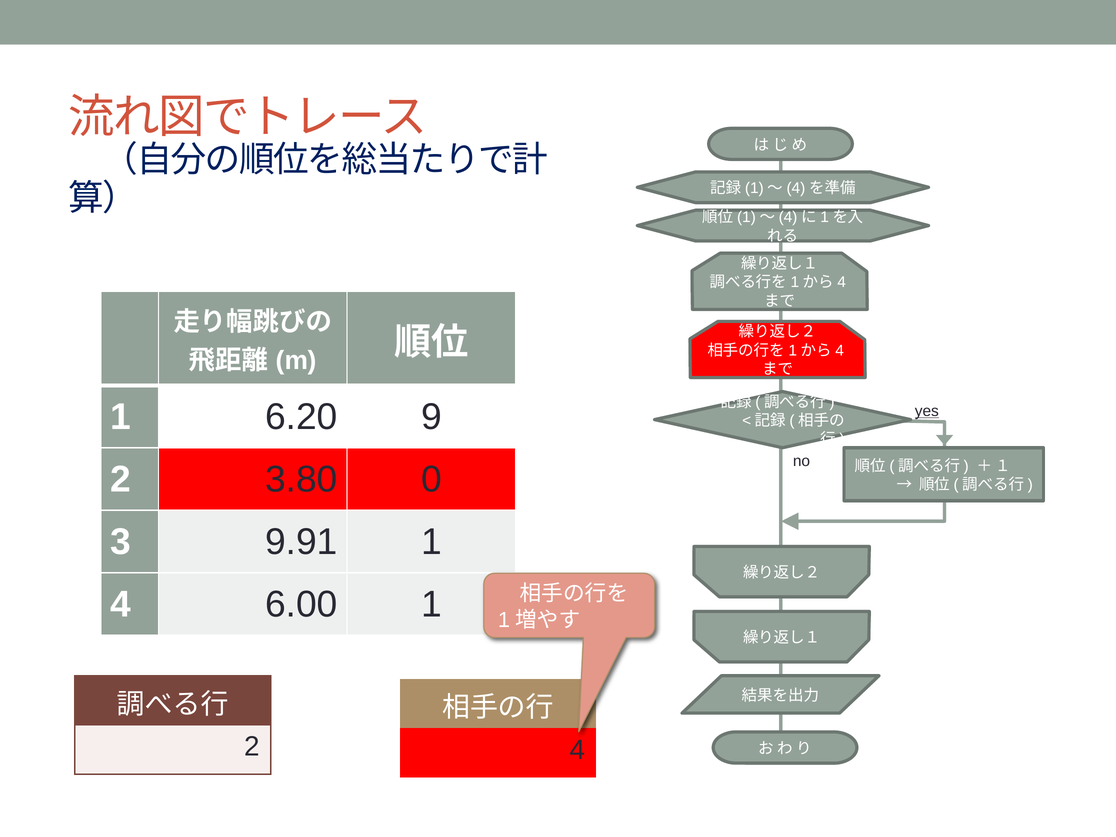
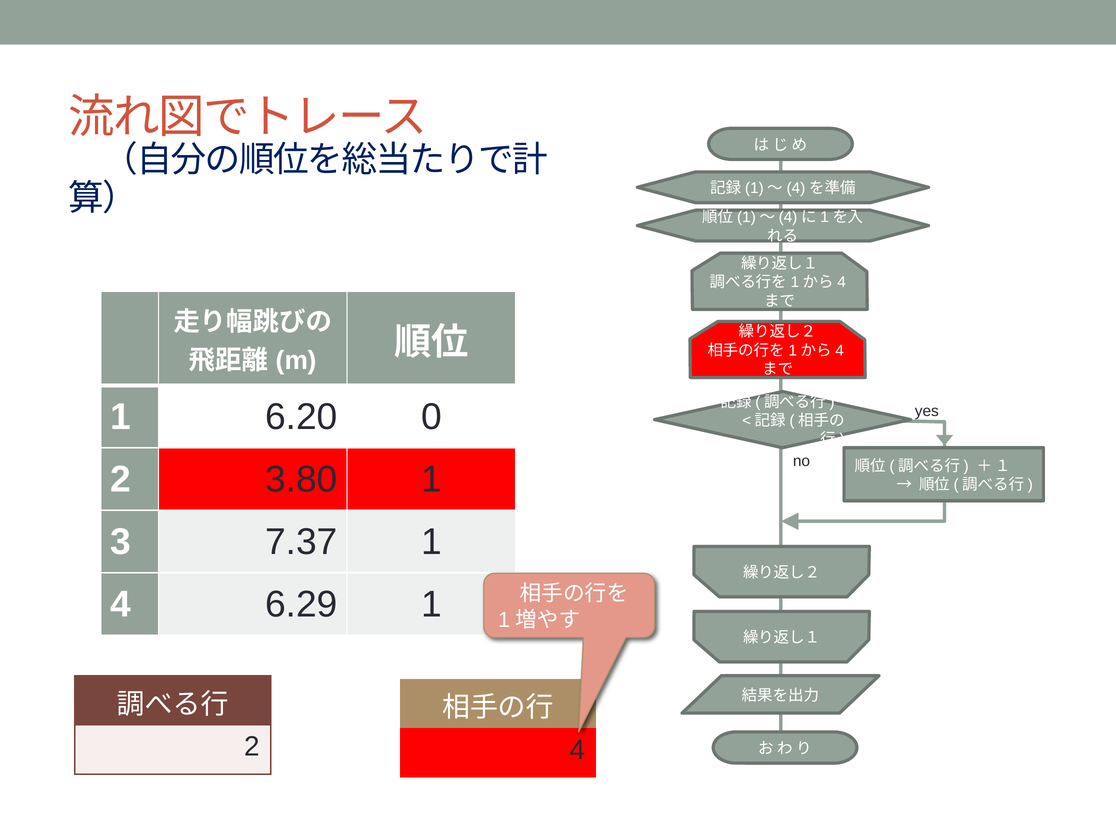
9: 9 -> 0
yes underline: present -> none
3.80 0: 0 -> 1
9.91: 9.91 -> 7.37
6.00: 6.00 -> 6.29
